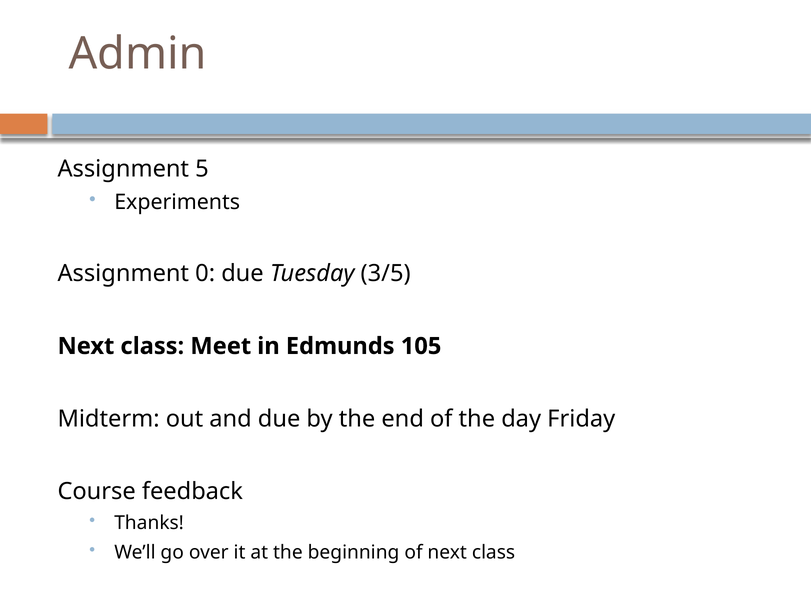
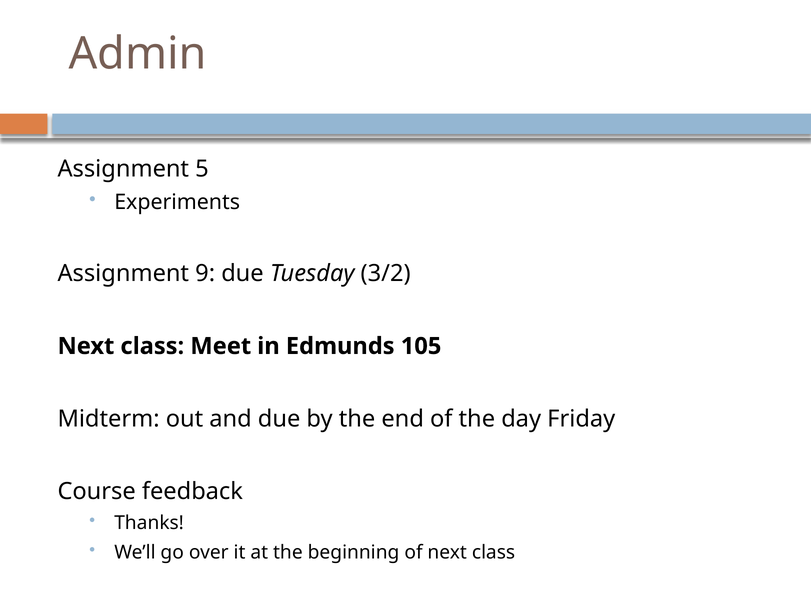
0: 0 -> 9
3/5: 3/5 -> 3/2
